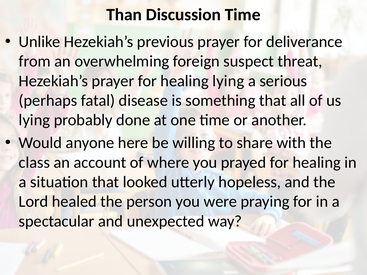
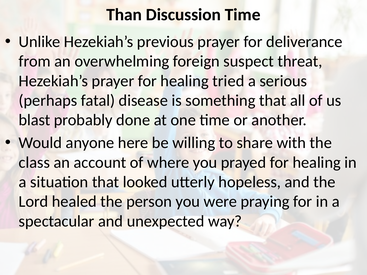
healing lying: lying -> tried
lying at (34, 120): lying -> blast
